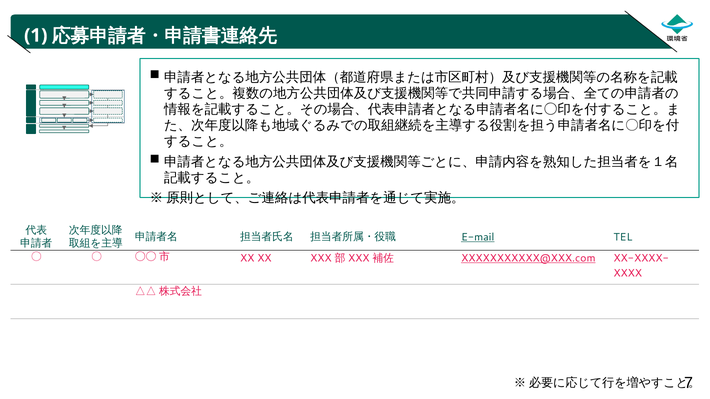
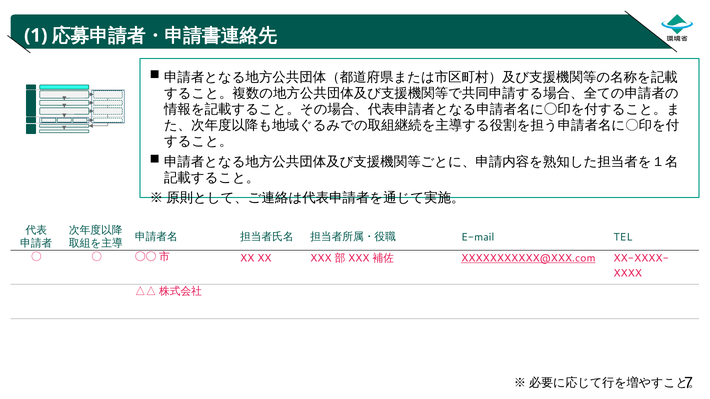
E-mail underline: present -> none
